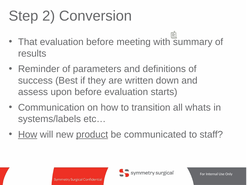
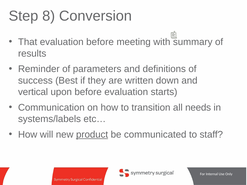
2: 2 -> 8
assess: assess -> vertical
whats: whats -> needs
How at (28, 135) underline: present -> none
